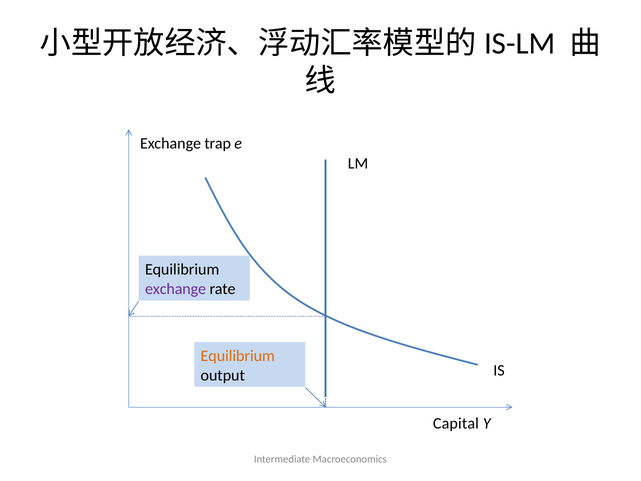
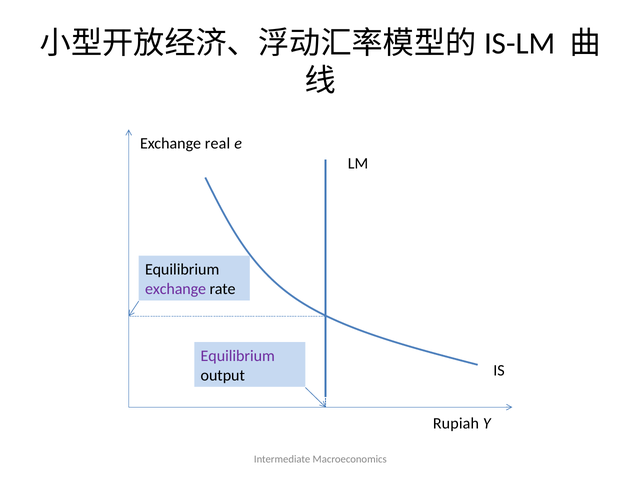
trap: trap -> real
Equilibrium at (238, 356) colour: orange -> purple
Capital: Capital -> Rupiah
